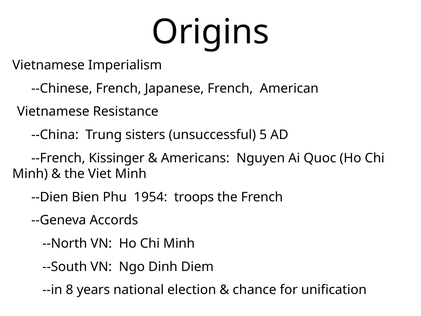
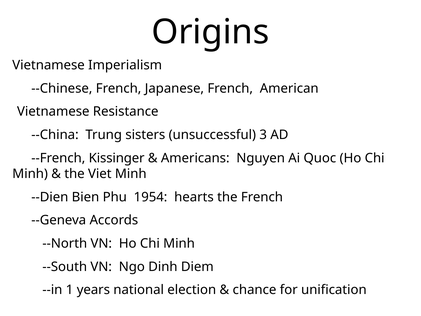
5: 5 -> 3
troops: troops -> hearts
8: 8 -> 1
